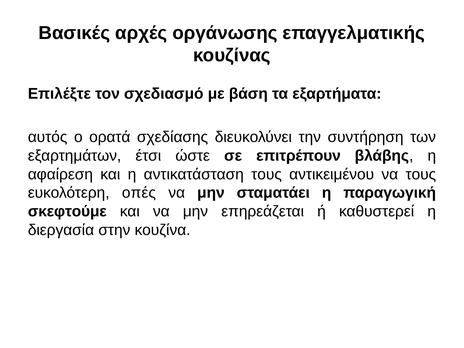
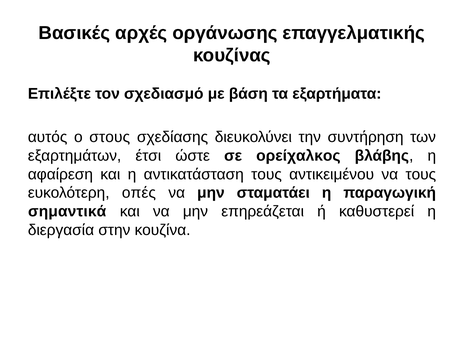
ορατά: ορατά -> στους
επιτρέπουν: επιτρέπουν -> ορείχαλκος
σκεφτούμε: σκεφτούμε -> σημαντικά
